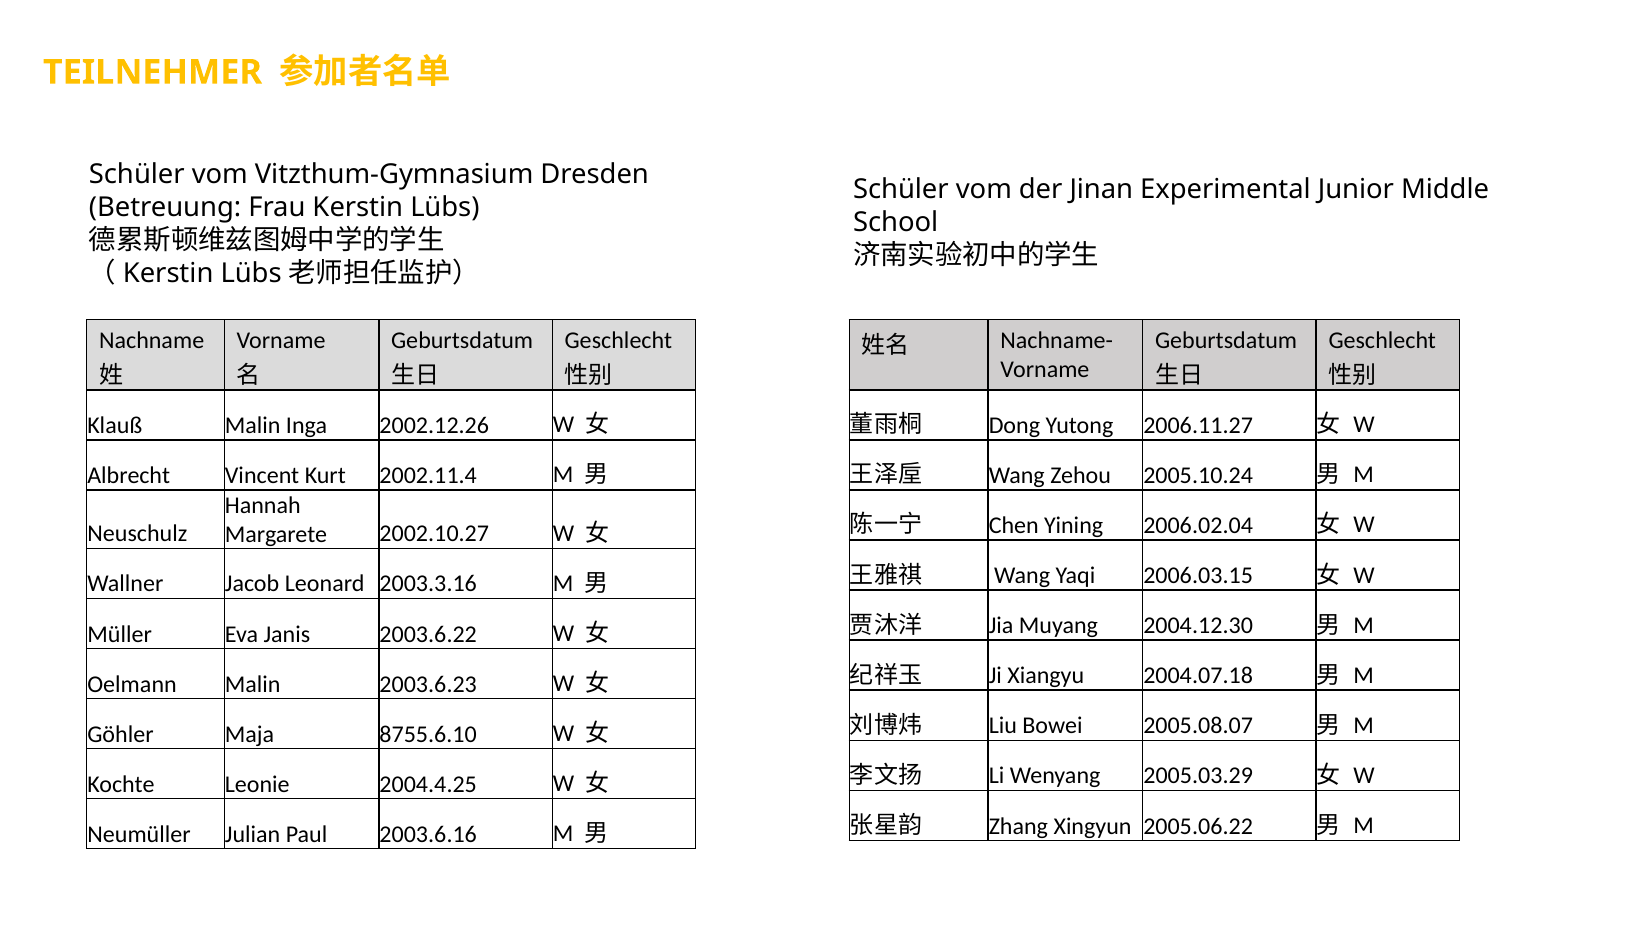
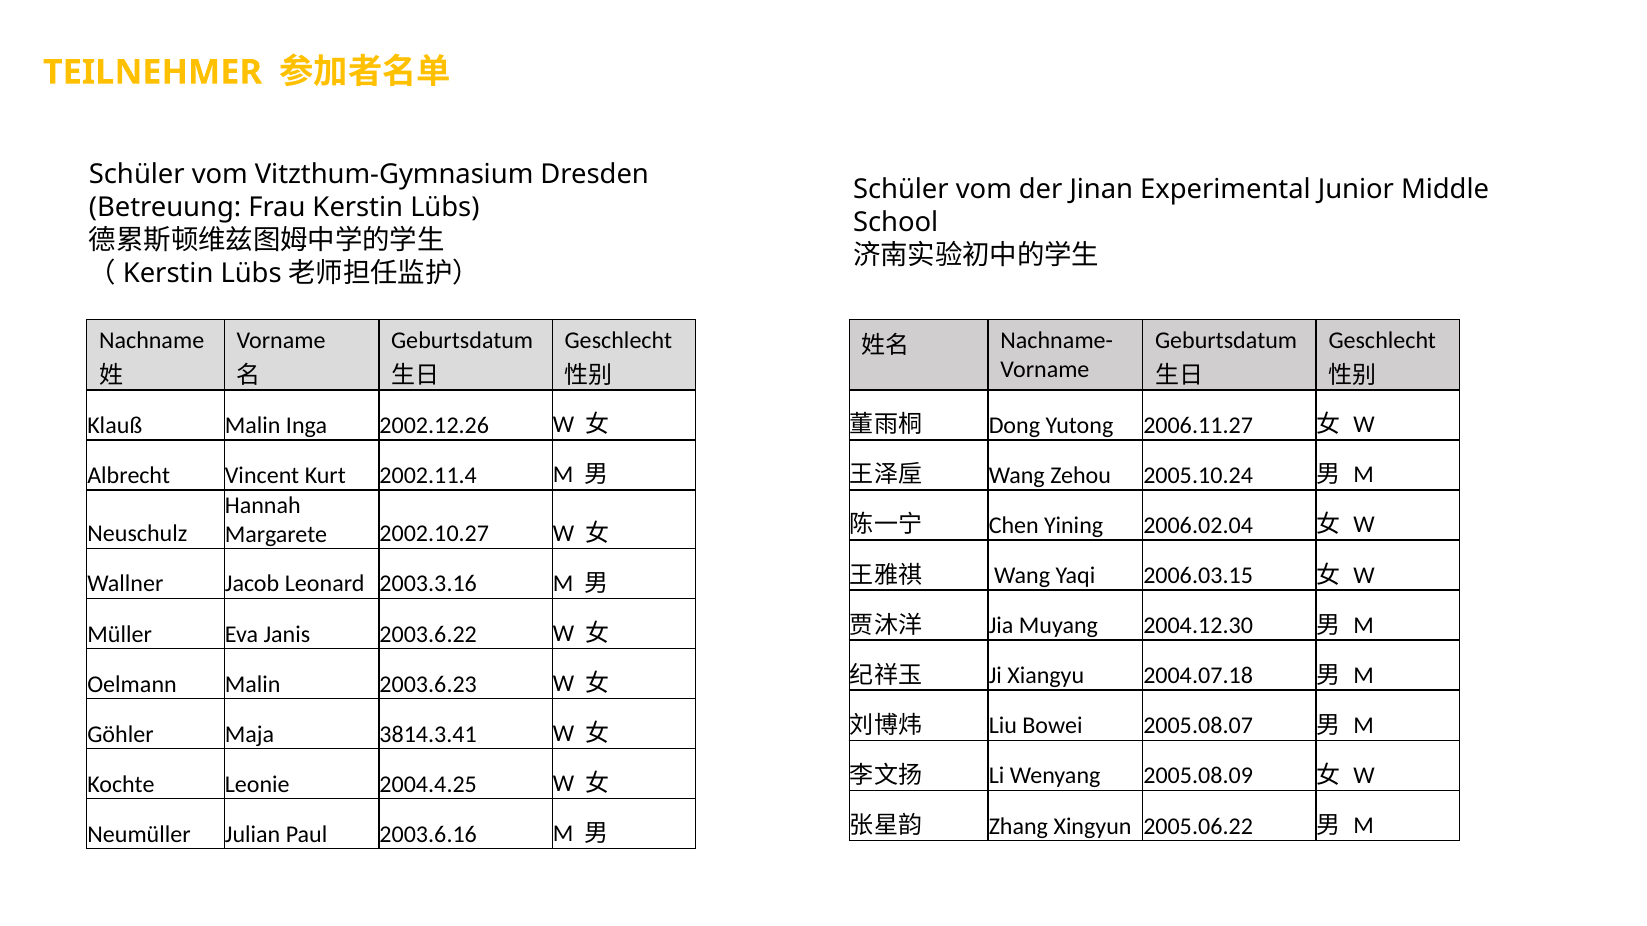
8755.6.10: 8755.6.10 -> 3814.3.41
2005.03.29: 2005.03.29 -> 2005.08.09
